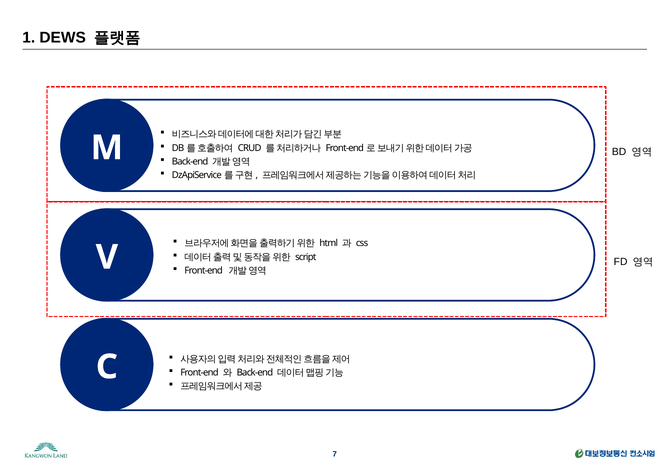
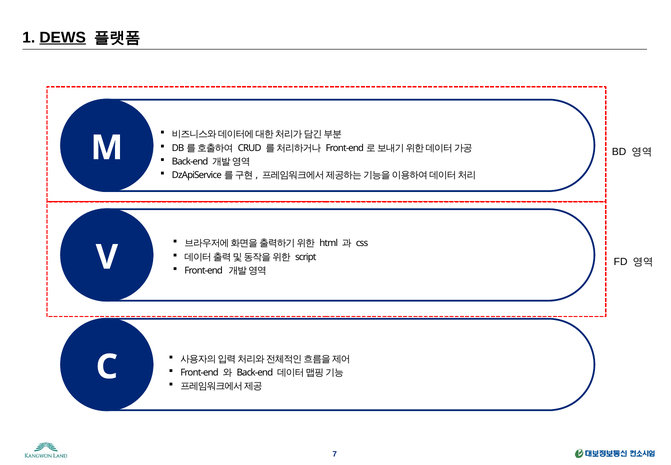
DEWS underline: none -> present
